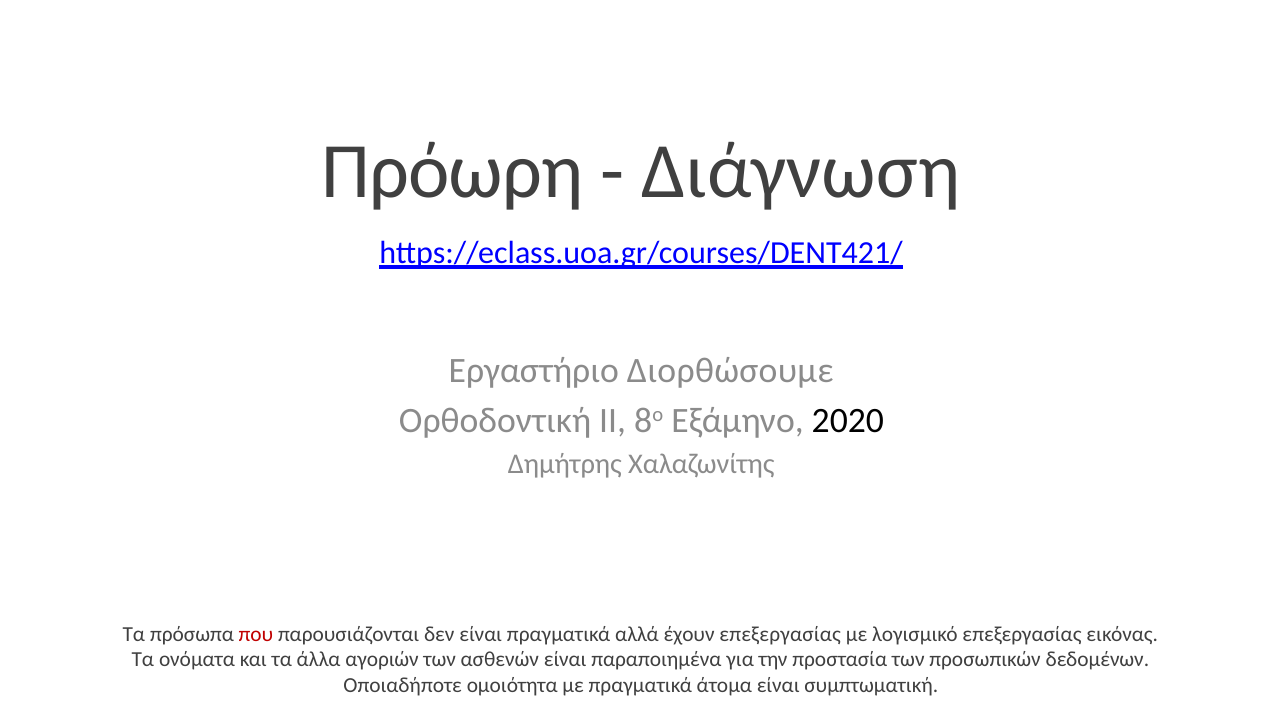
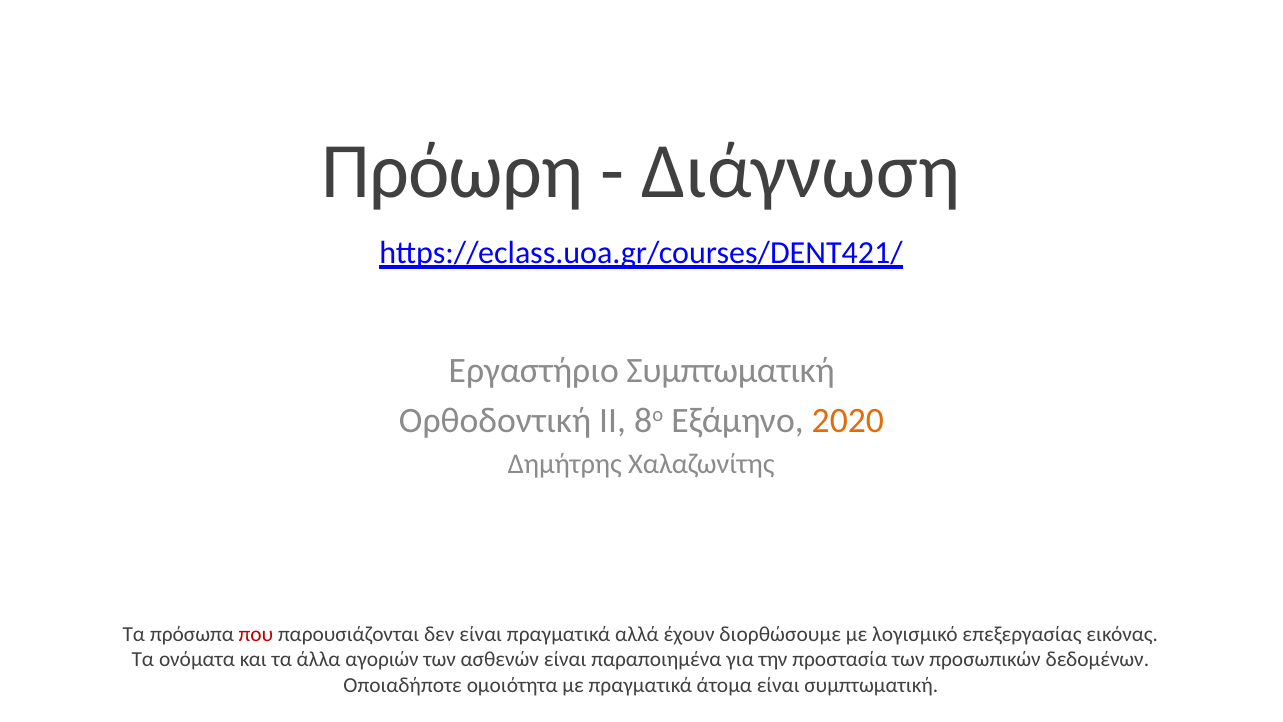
Εργαστήριο Διορθώσουμε: Διορθώσουμε -> Συμπτωματική
2020 colour: black -> orange
έχουν επεξεργασίας: επεξεργασίας -> διορθώσουμε
